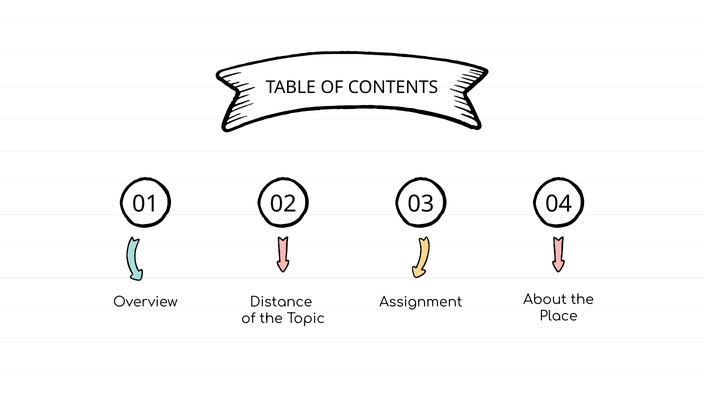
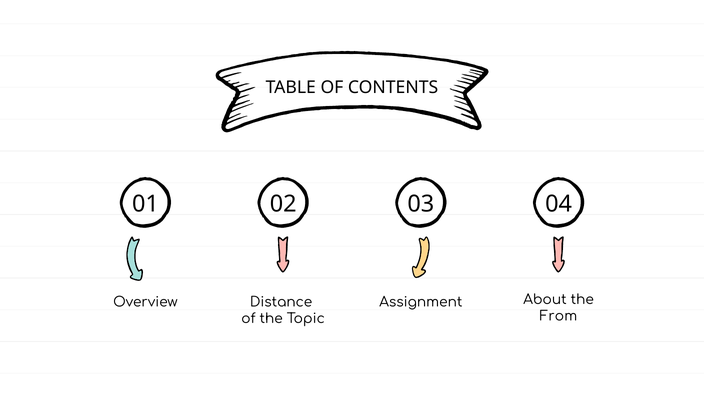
Place: Place -> From
